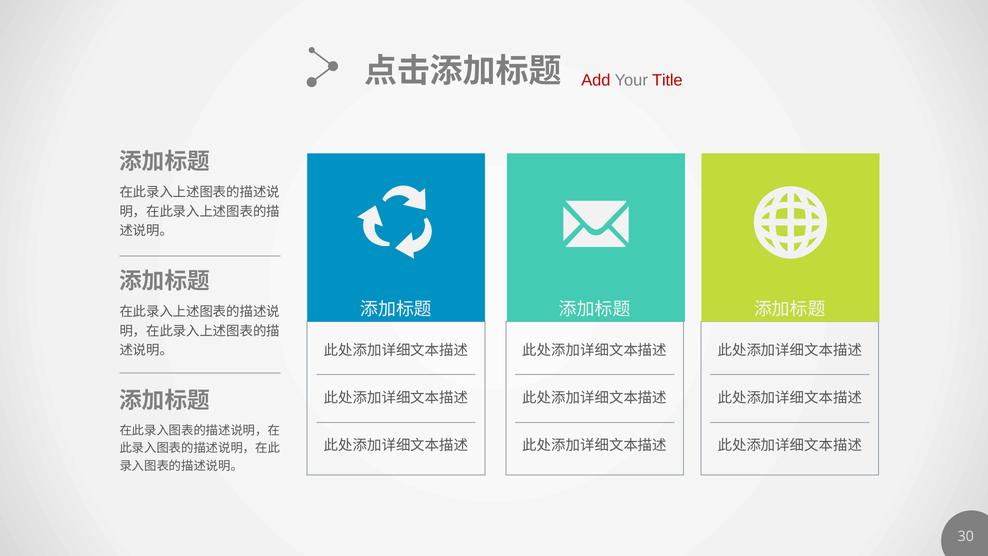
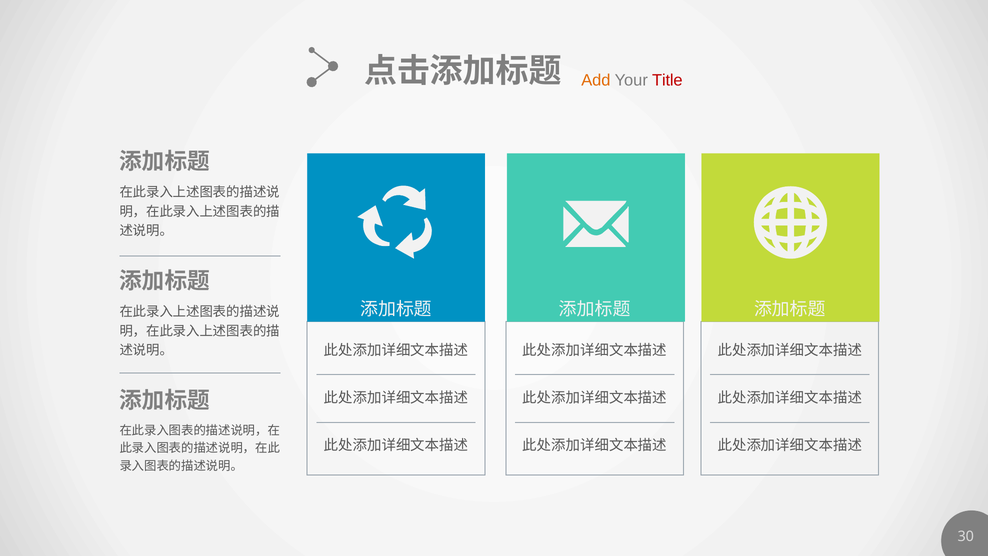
Add colour: red -> orange
